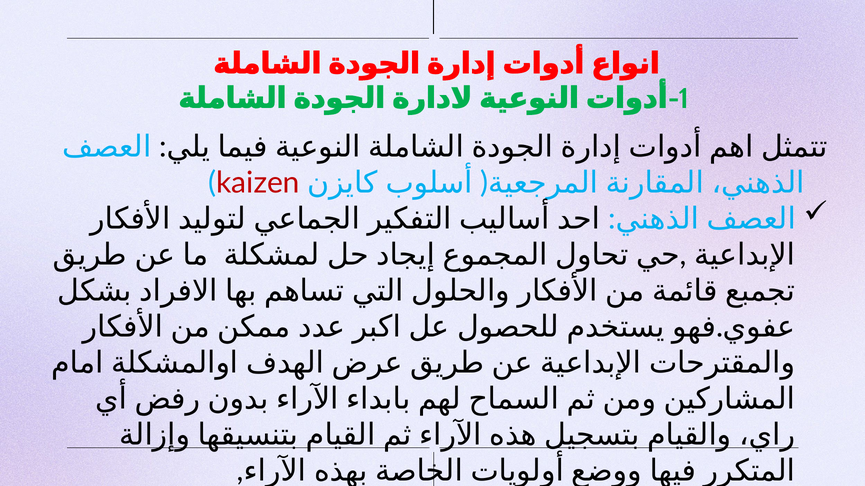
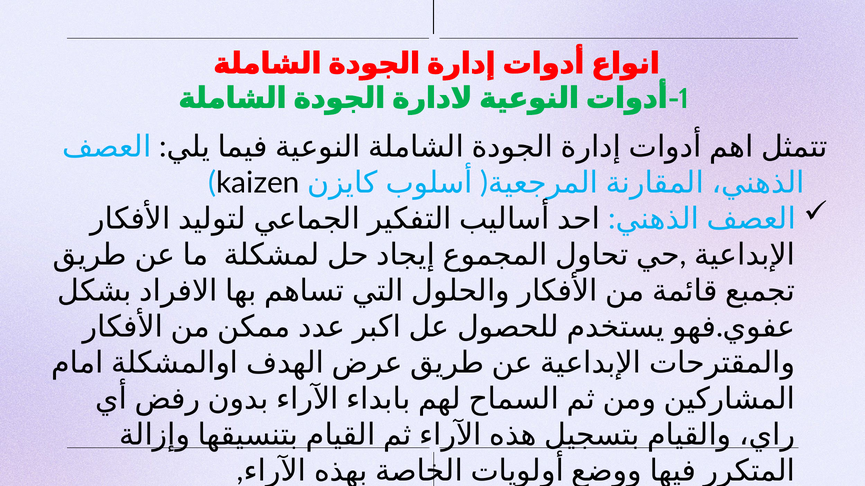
kaizen colour: red -> black
